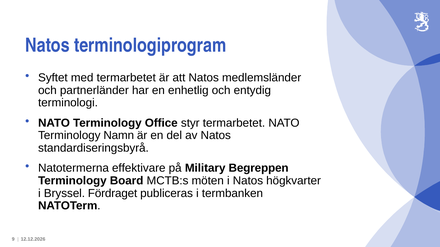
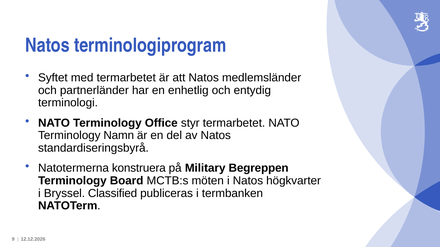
effektivare: effektivare -> konstruera
Fördraget: Fördraget -> Classified
